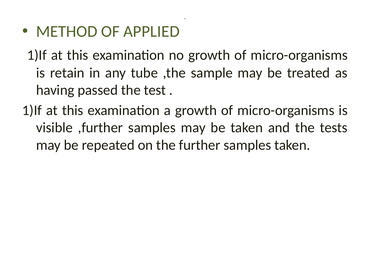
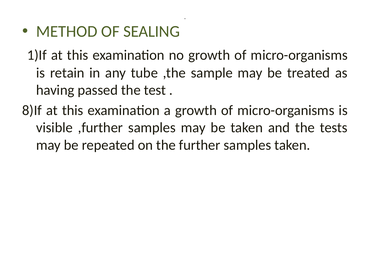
APPLIED: APPLIED -> SEALING
1)If at (32, 110): 1)If -> 8)If
